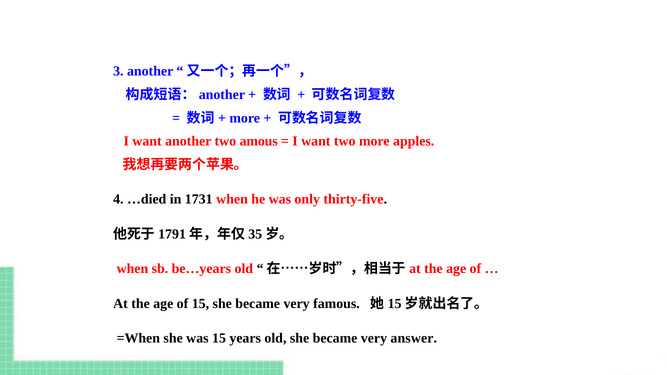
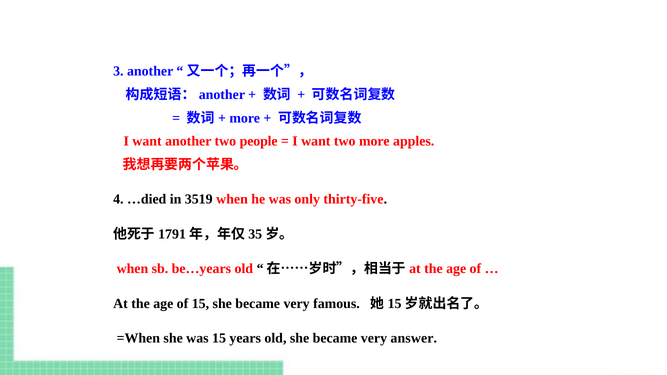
amous: amous -> people
1731: 1731 -> 3519
